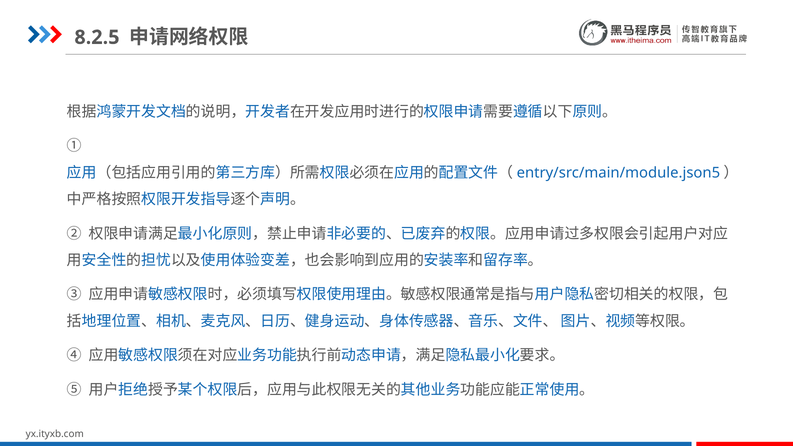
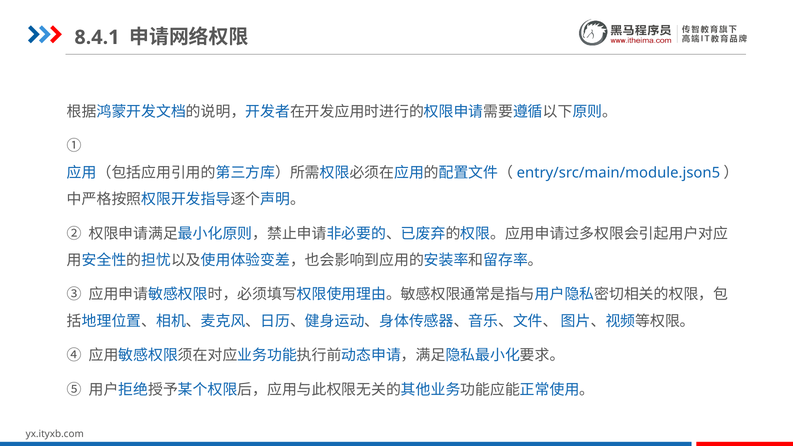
8.2.5: 8.2.5 -> 8.4.1
